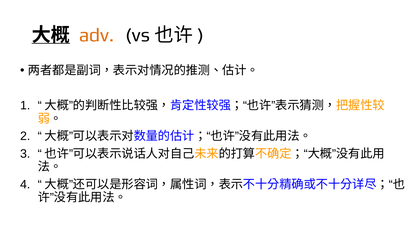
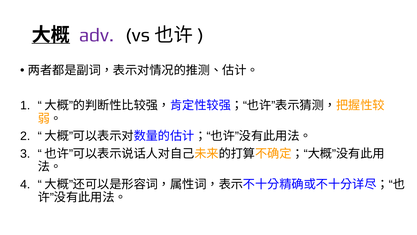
adv colour: orange -> purple
